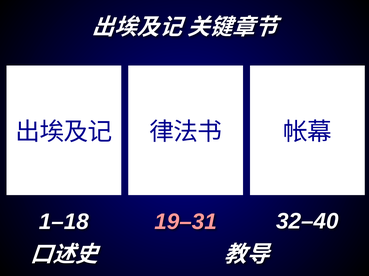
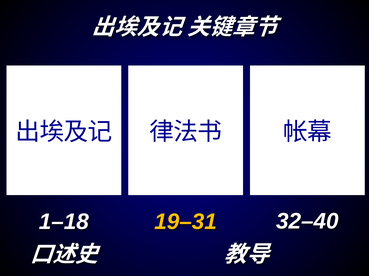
19–31 colour: pink -> yellow
